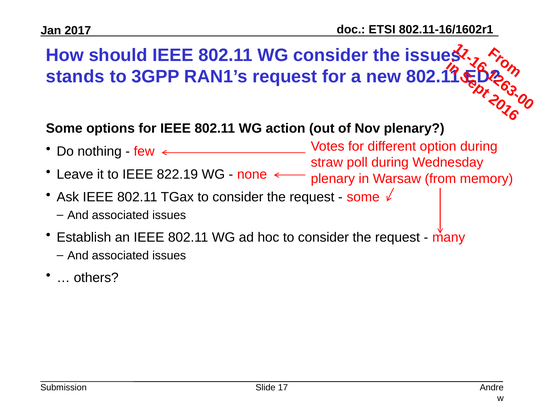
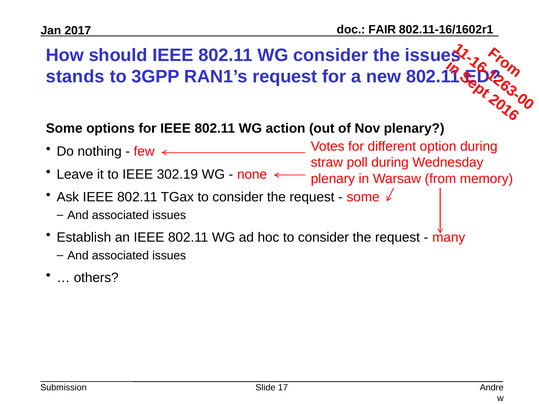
ETSI: ETSI -> FAIR
822.19: 822.19 -> 302.19
